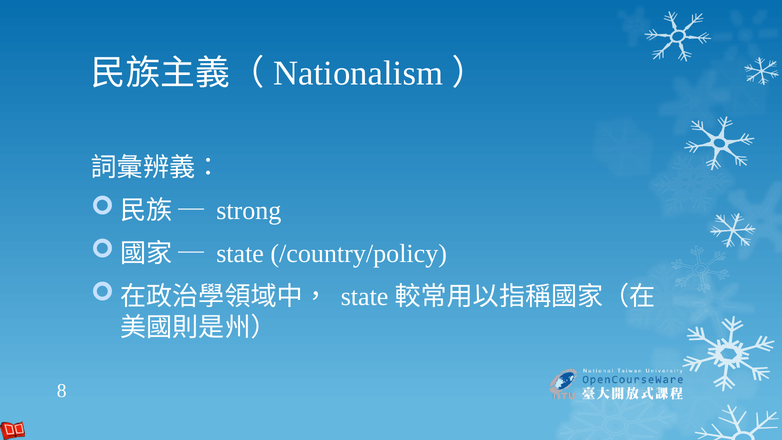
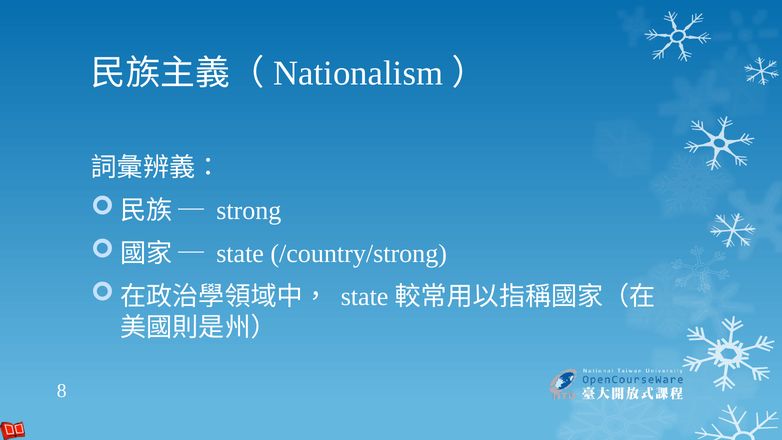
/country/policy: /country/policy -> /country/strong
